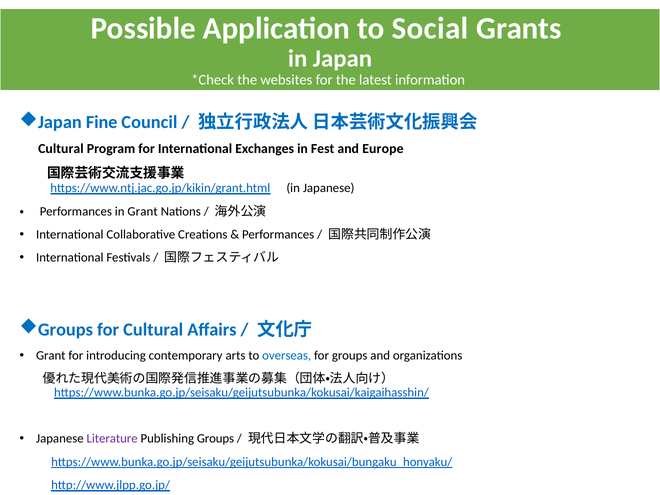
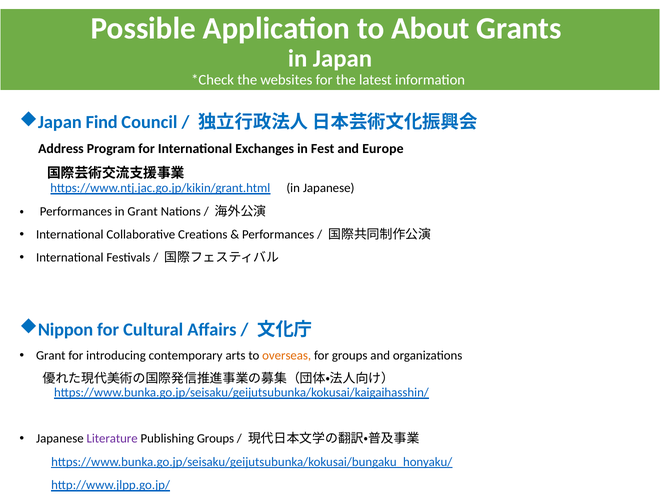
Social: Social -> About
Fine: Fine -> Find
Cultural at (61, 149): Cultural -> Address
Groups at (65, 330): Groups -> Nippon
overseas colour: blue -> orange
